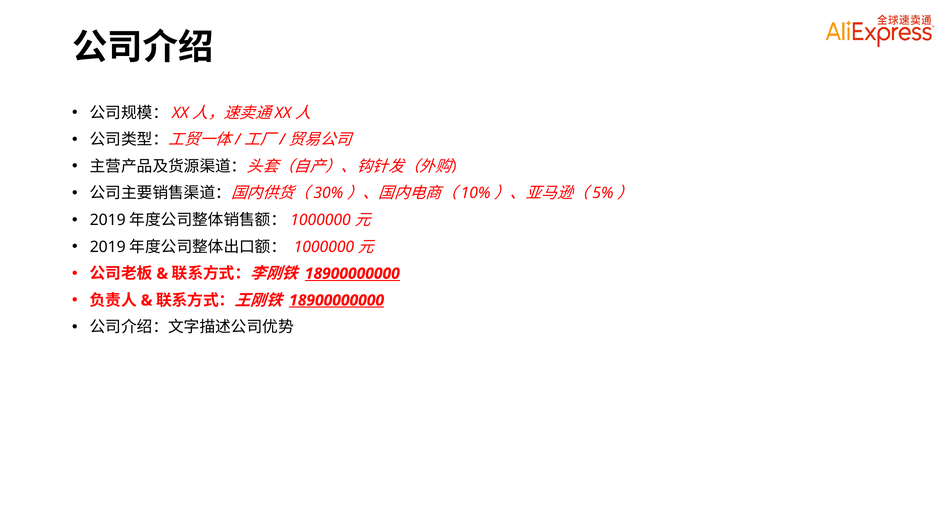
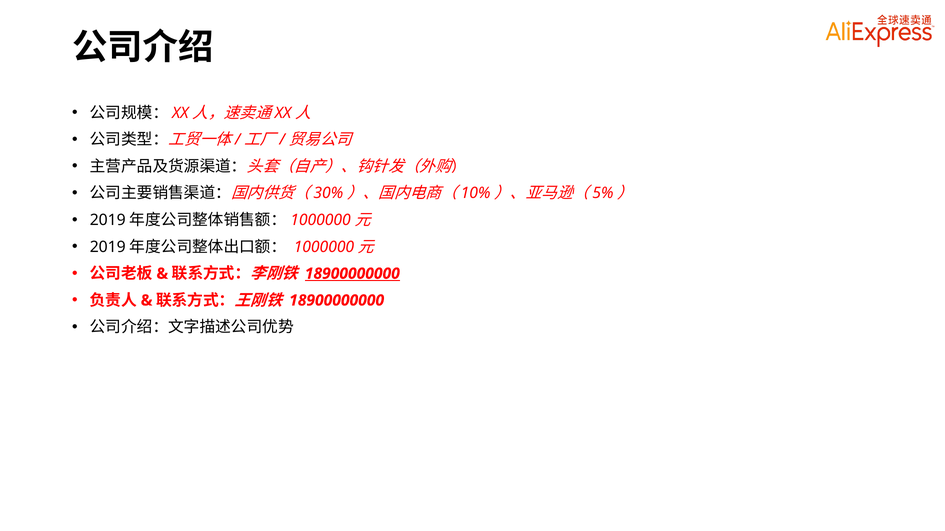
18900000000 at (337, 301) underline: present -> none
